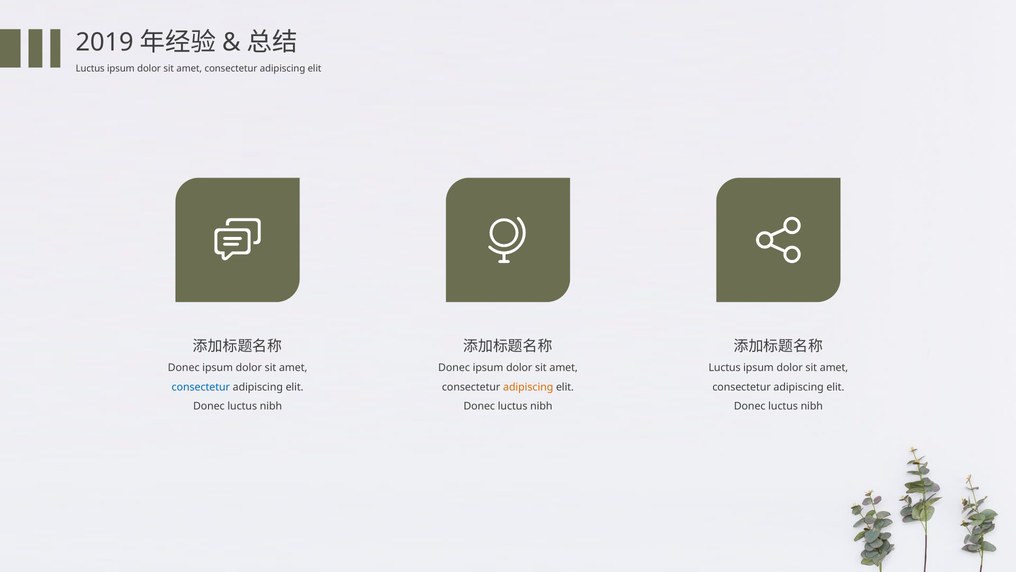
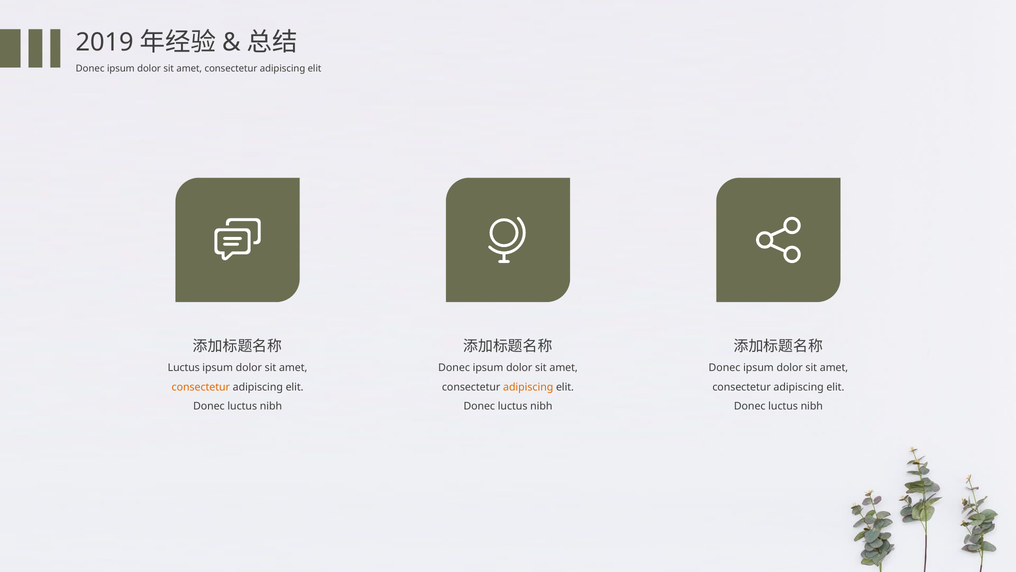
Luctus at (90, 69): Luctus -> Donec
Donec at (184, 368): Donec -> Luctus
Luctus at (725, 368): Luctus -> Donec
consectetur at (201, 387) colour: blue -> orange
